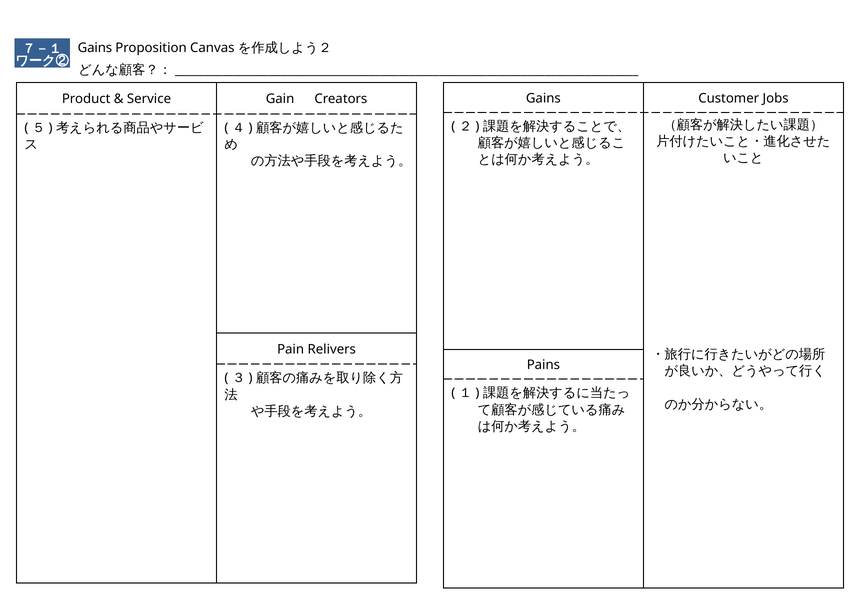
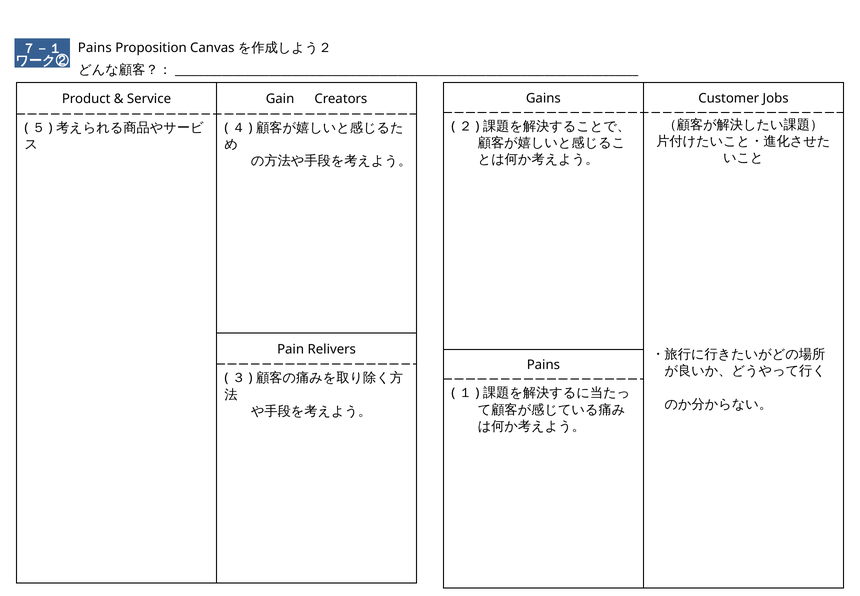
Gains at (95, 48): Gains -> Pains
